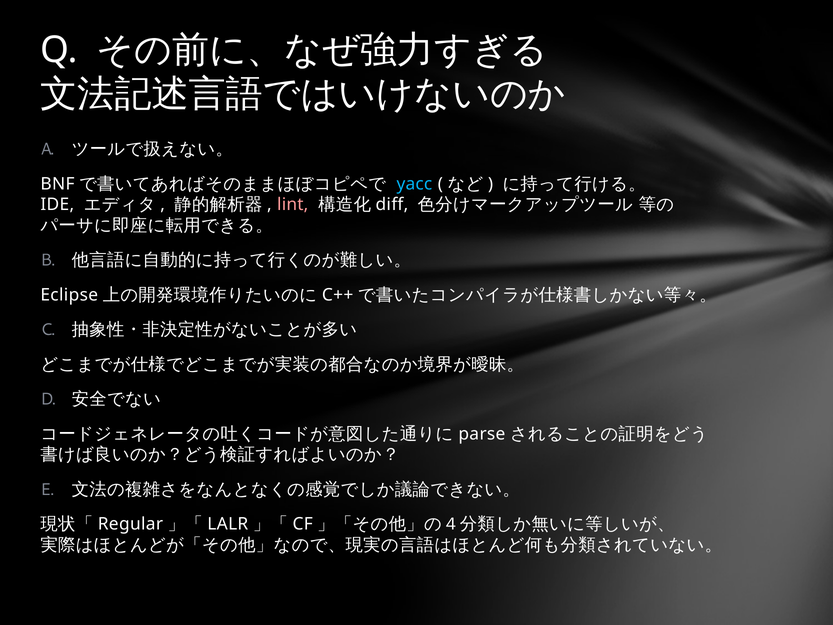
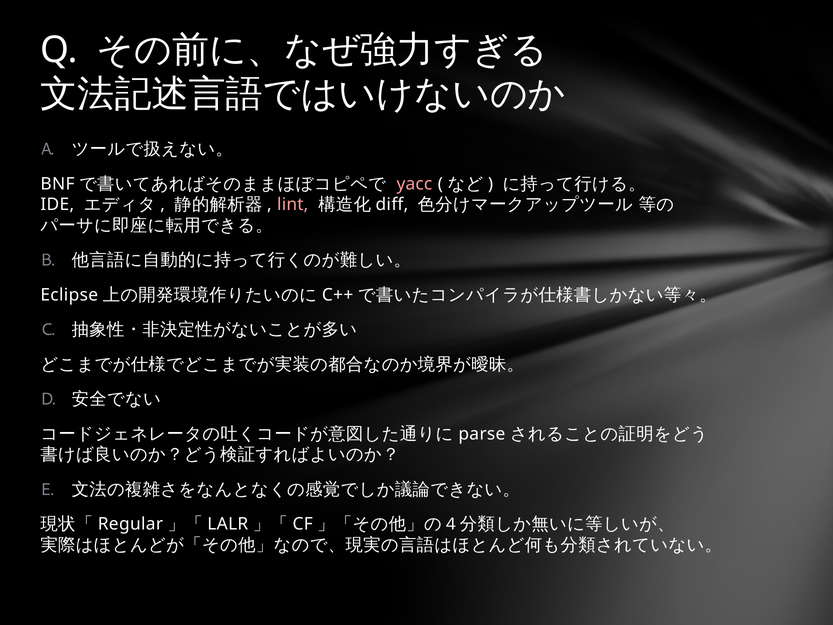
yacc colour: light blue -> pink
